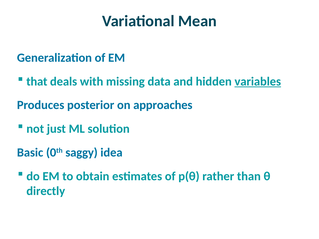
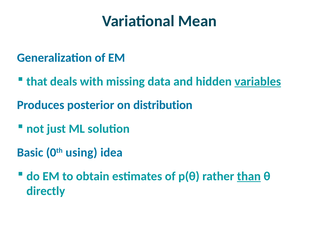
approaches: approaches -> distribution
saggy: saggy -> using
than underline: none -> present
